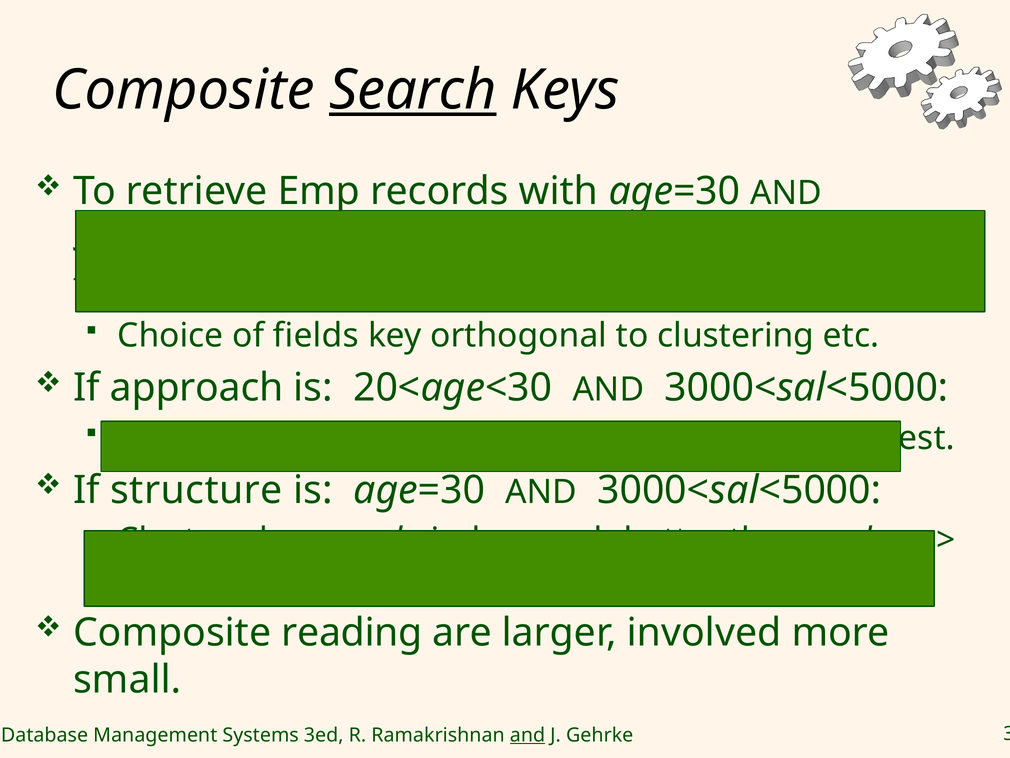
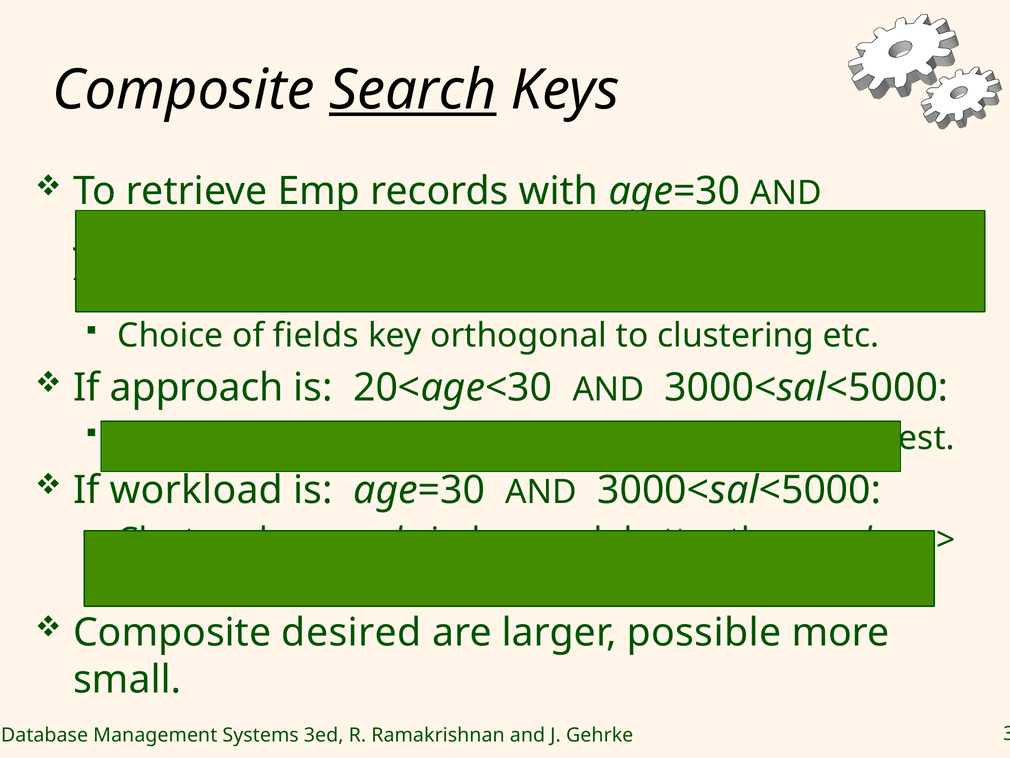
structure: structure -> workload
reading: reading -> desired
involved: involved -> possible
and at (527, 735) underline: present -> none
